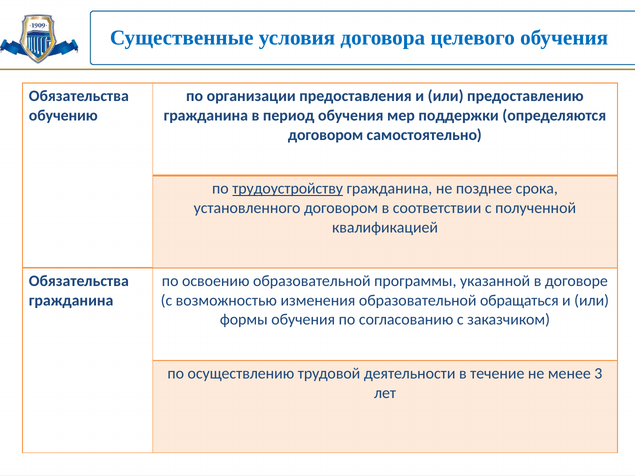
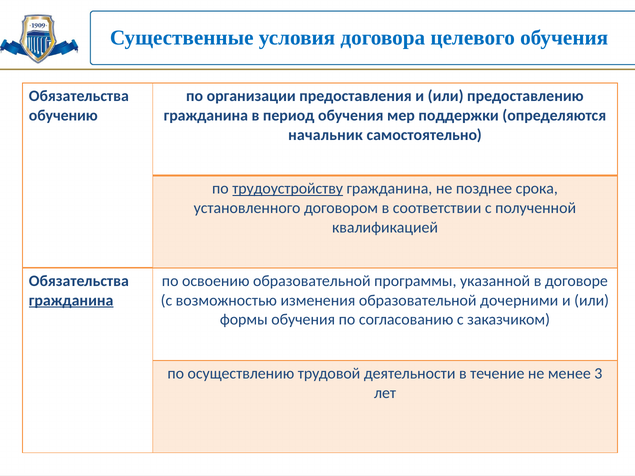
договором at (326, 135): договором -> начальник
гражданина at (71, 301) underline: none -> present
обращаться: обращаться -> дочерними
